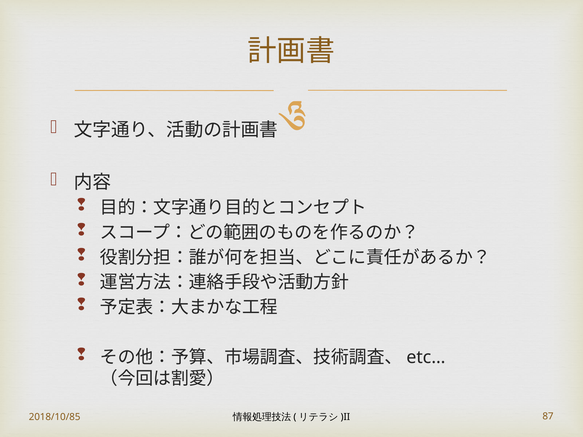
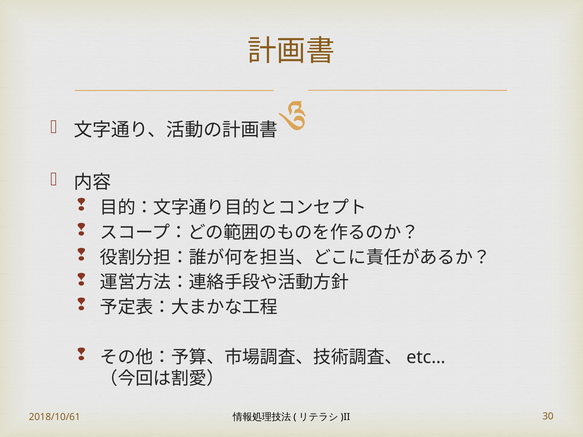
2018/10/85: 2018/10/85 -> 2018/10/61
87: 87 -> 30
